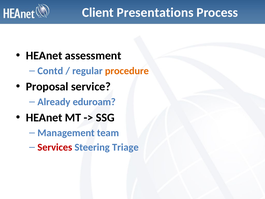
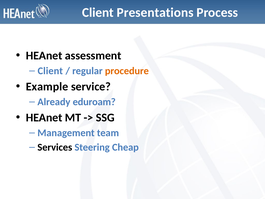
Contd at (50, 71): Contd -> Client
Proposal: Proposal -> Example
Services colour: red -> black
Triage: Triage -> Cheap
